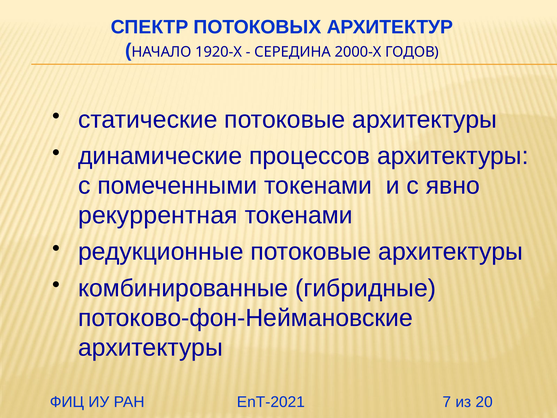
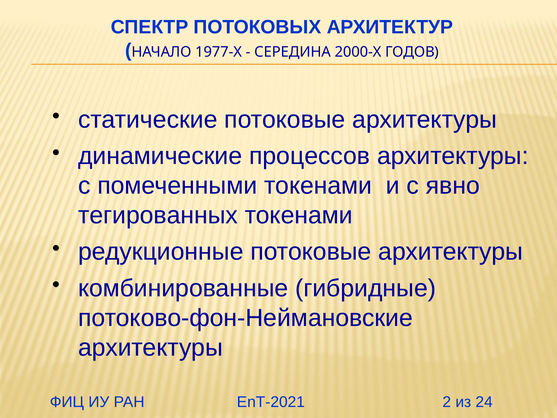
1920-Х: 1920-Х -> 1977-Х
рекуррентная: рекуррентная -> тегированных
7: 7 -> 2
20: 20 -> 24
